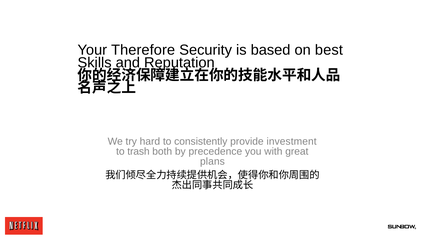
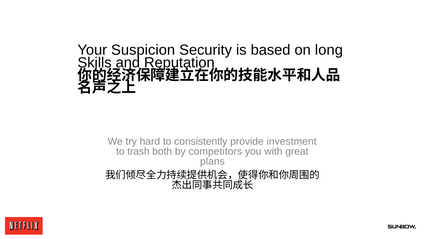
Therefore: Therefore -> Suspicion
best: best -> long
precedence: precedence -> competitors
